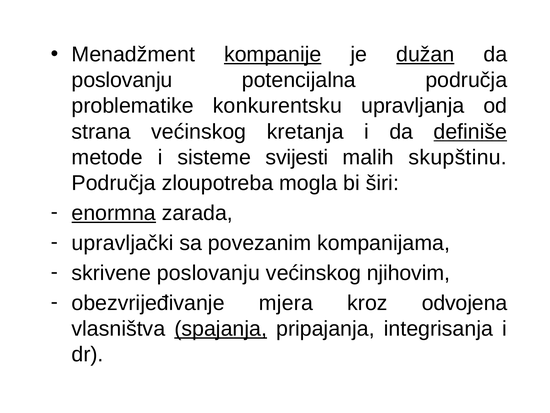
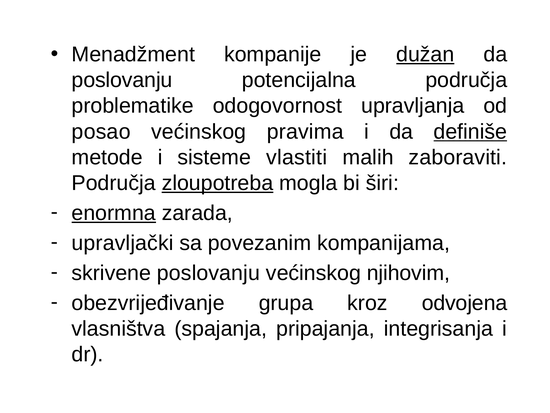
kompanije underline: present -> none
konkurentsku: konkurentsku -> odogovornost
strana: strana -> posao
kretanja: kretanja -> pravima
svijesti: svijesti -> vlastiti
skupštinu: skupštinu -> zaboraviti
zloupotreba underline: none -> present
mjera: mjera -> grupa
spajanja underline: present -> none
